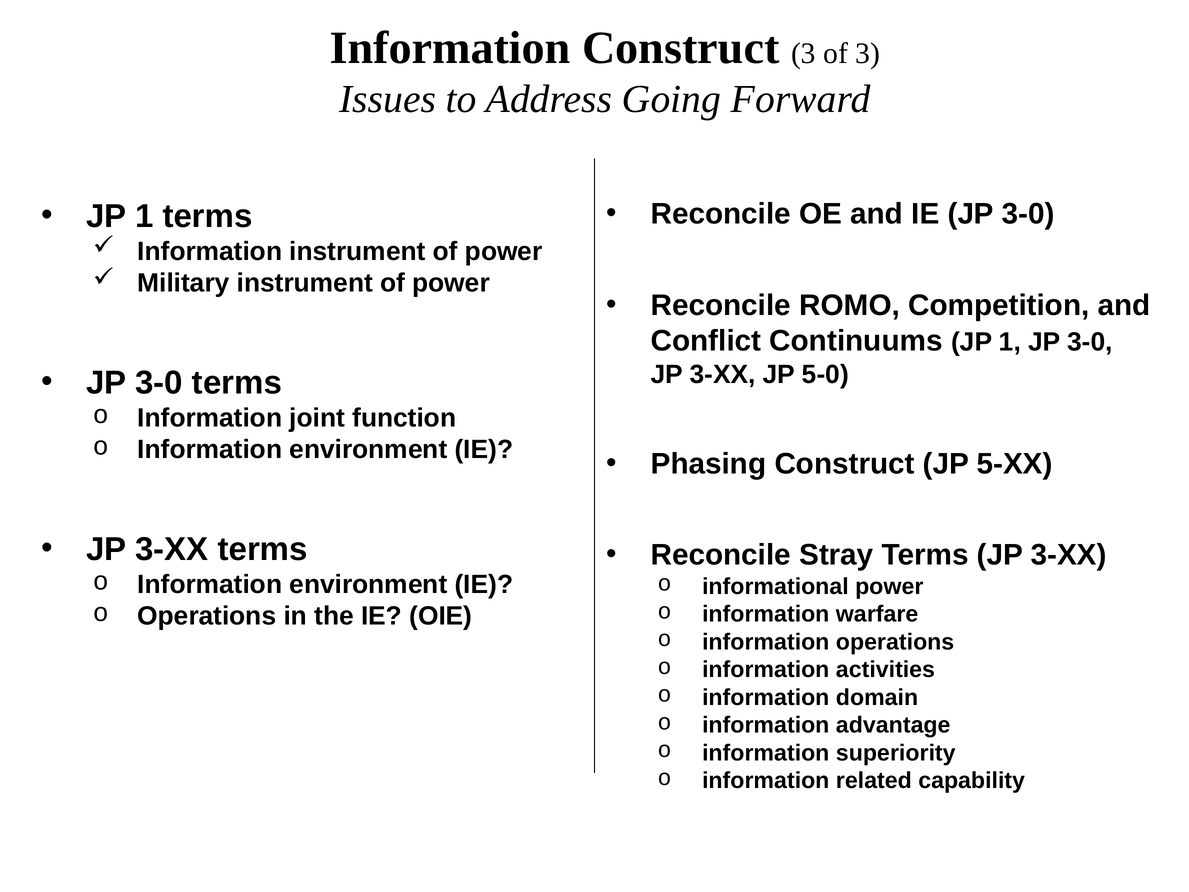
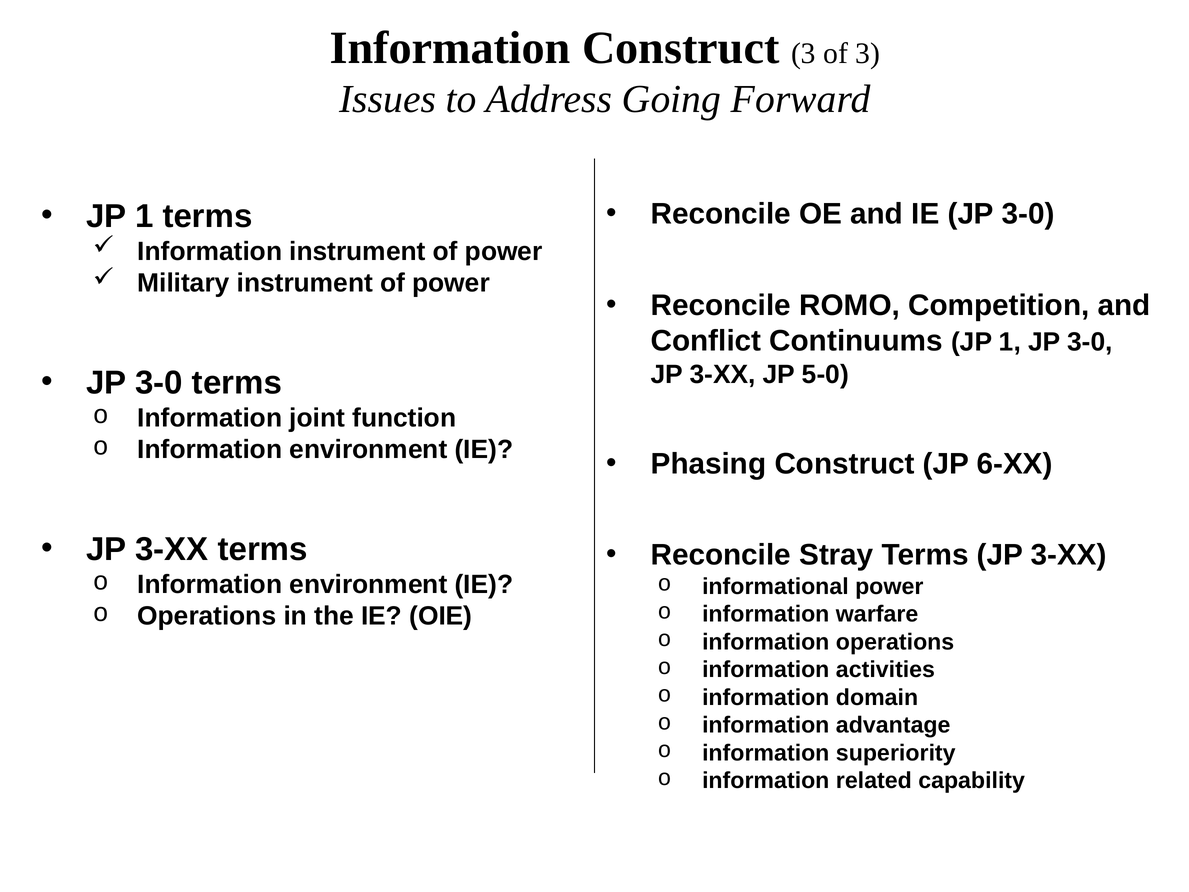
5-XX: 5-XX -> 6-XX
